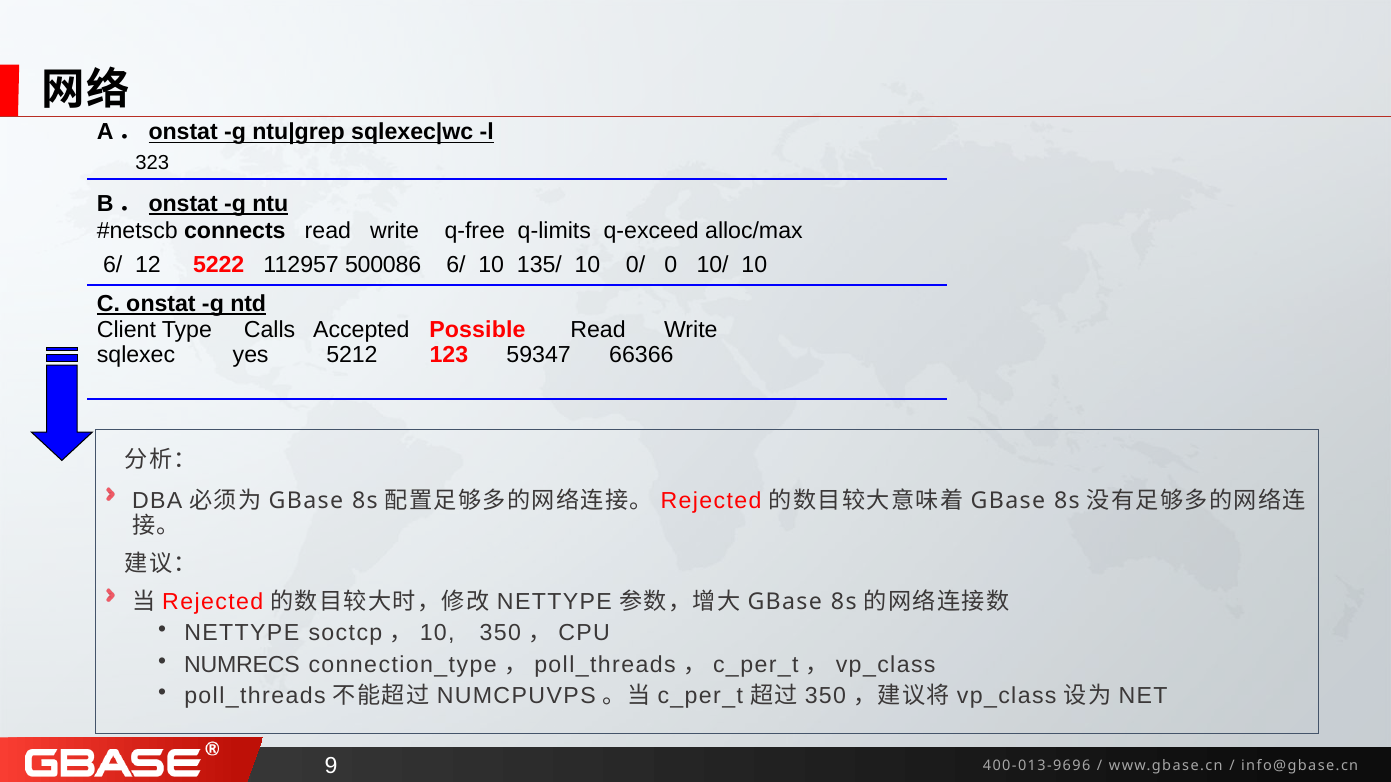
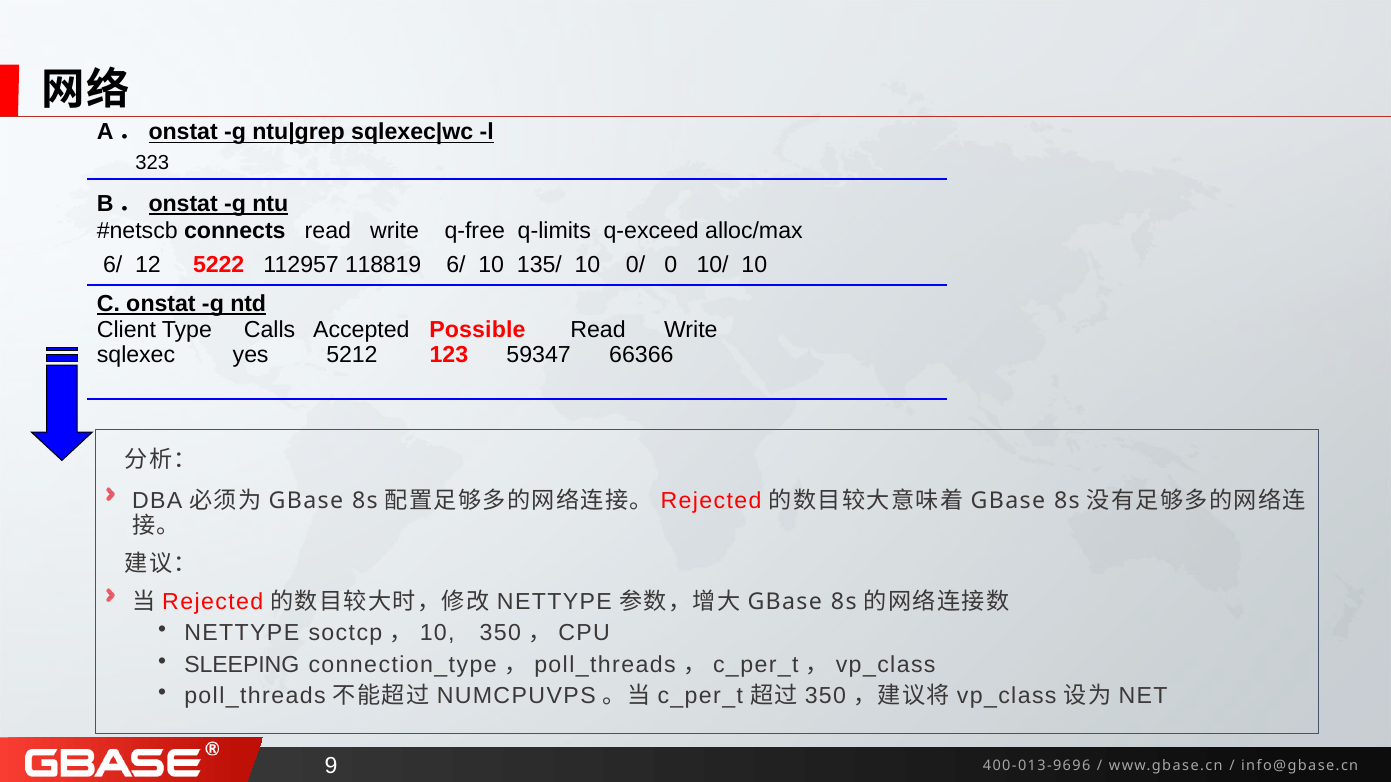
500086: 500086 -> 118819
NUMRECS: NUMRECS -> SLEEPING
